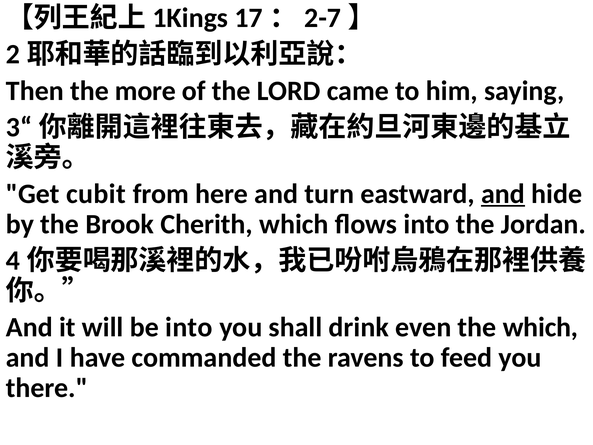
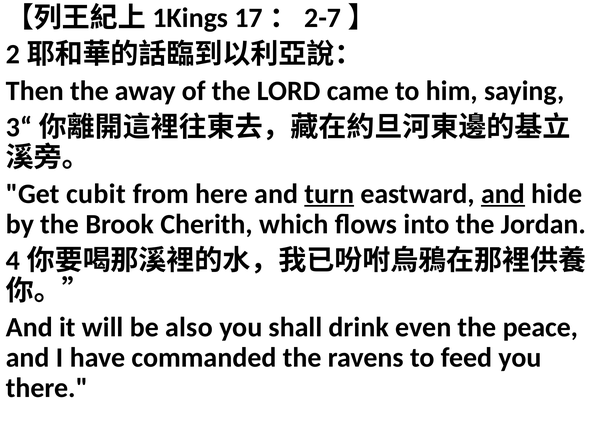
more: more -> away
turn underline: none -> present
be into: into -> also
the which: which -> peace
